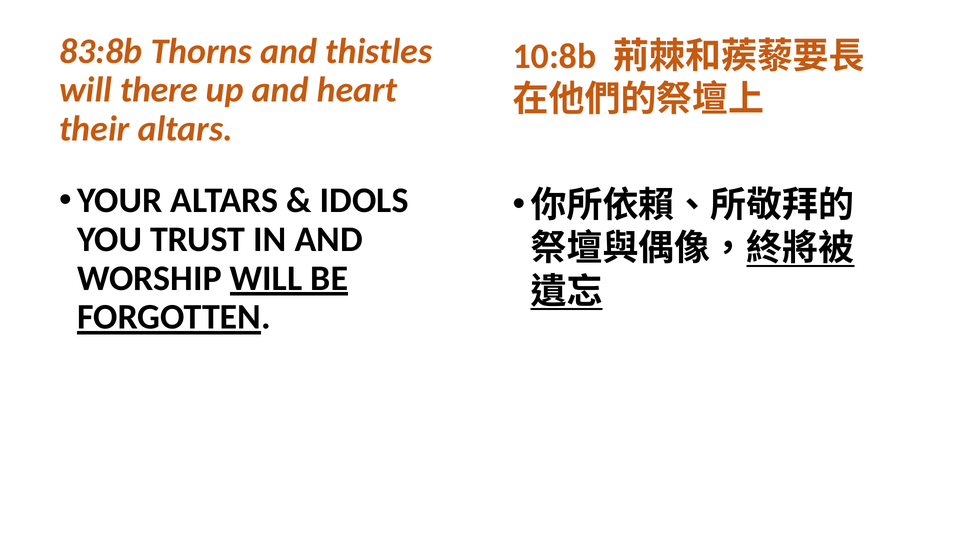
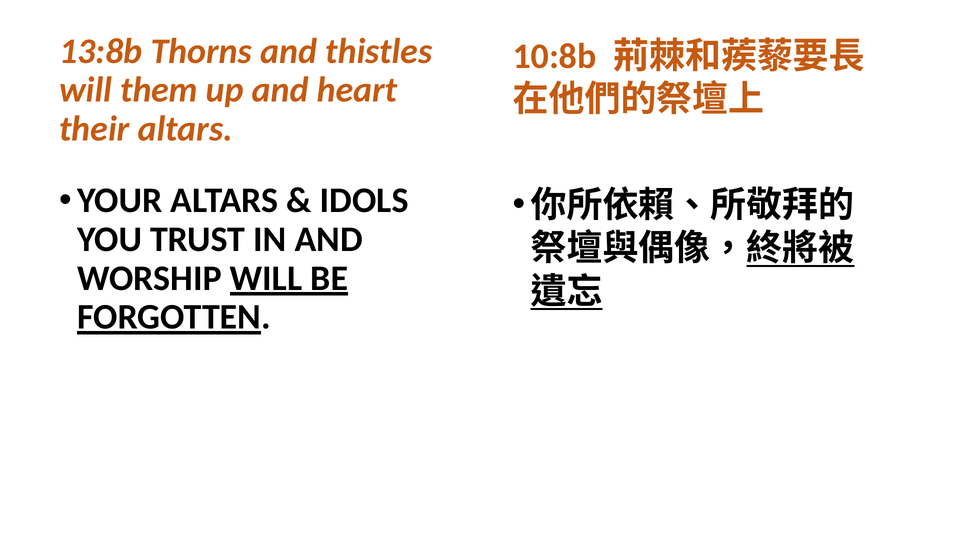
83:8b: 83:8b -> 13:8b
there: there -> them
